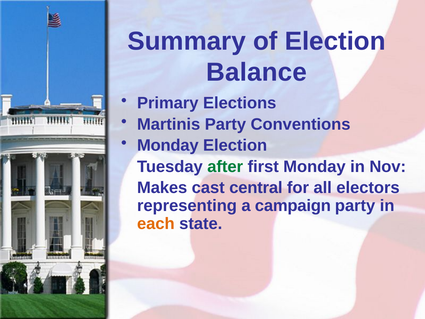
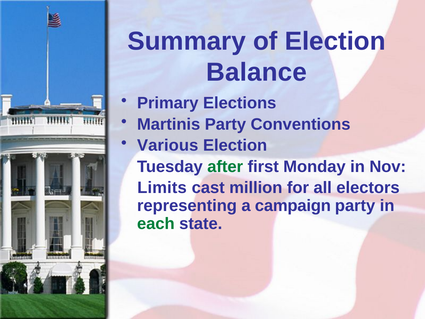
Monday at (168, 145): Monday -> Various
Makes: Makes -> Limits
central: central -> million
each colour: orange -> green
